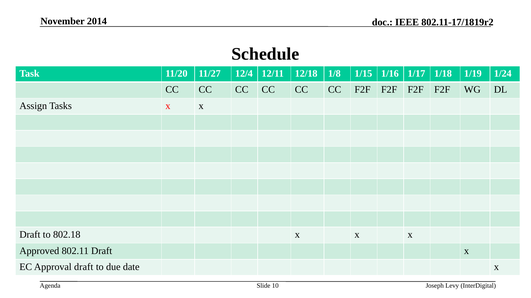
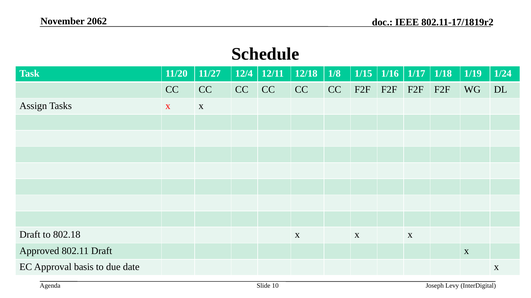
2014: 2014 -> 2062
Approval draft: draft -> basis
